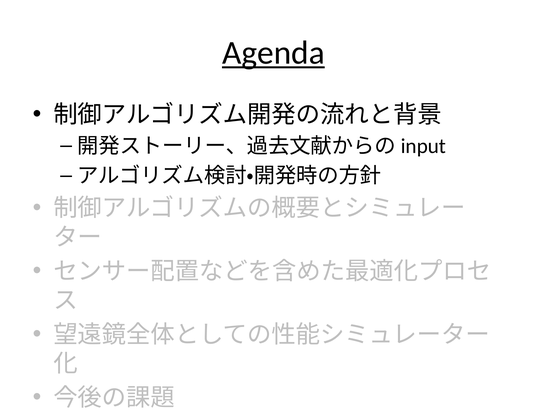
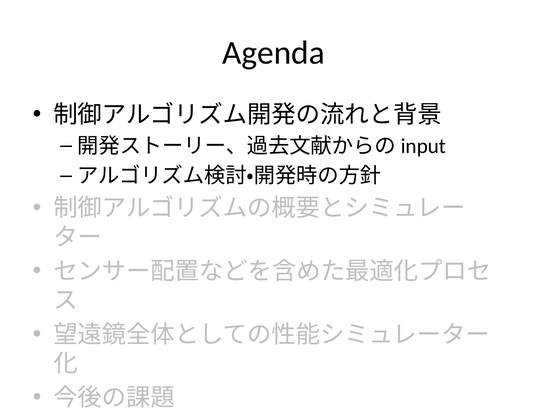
Agenda underline: present -> none
